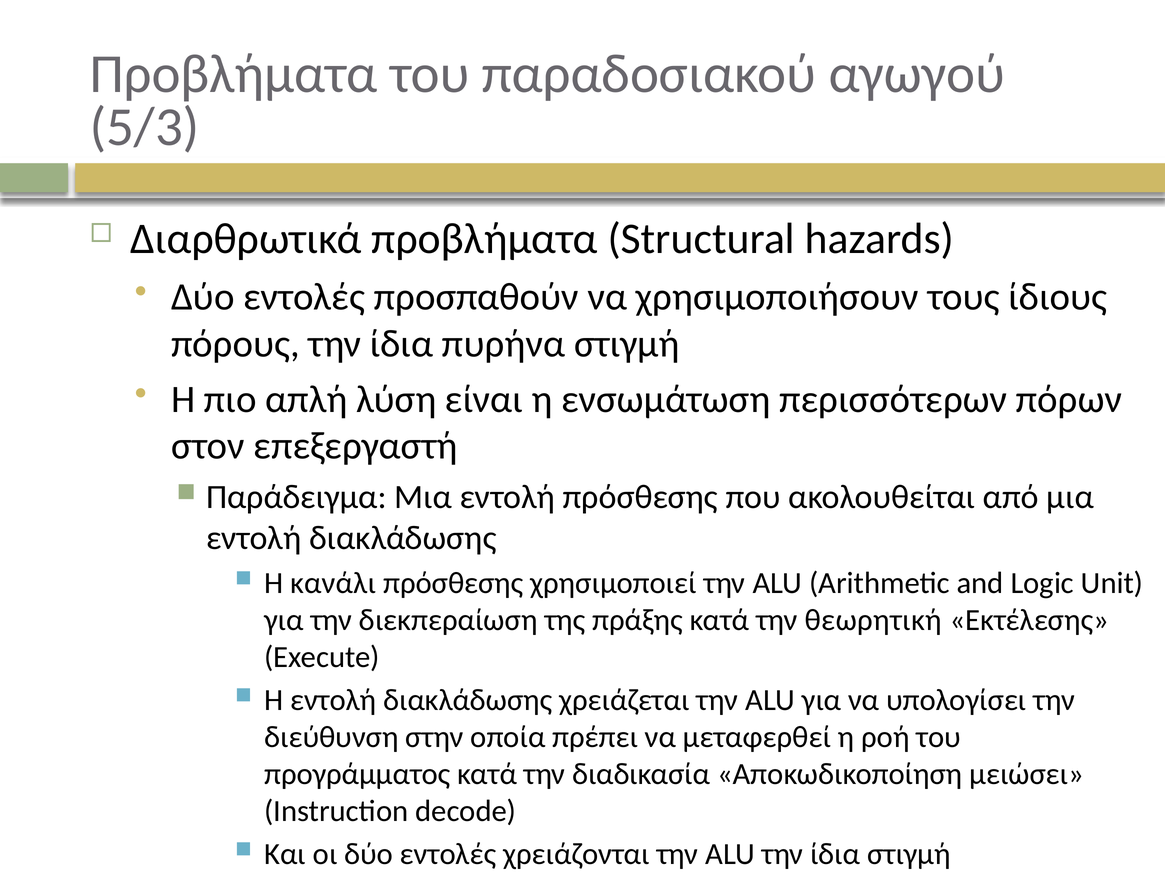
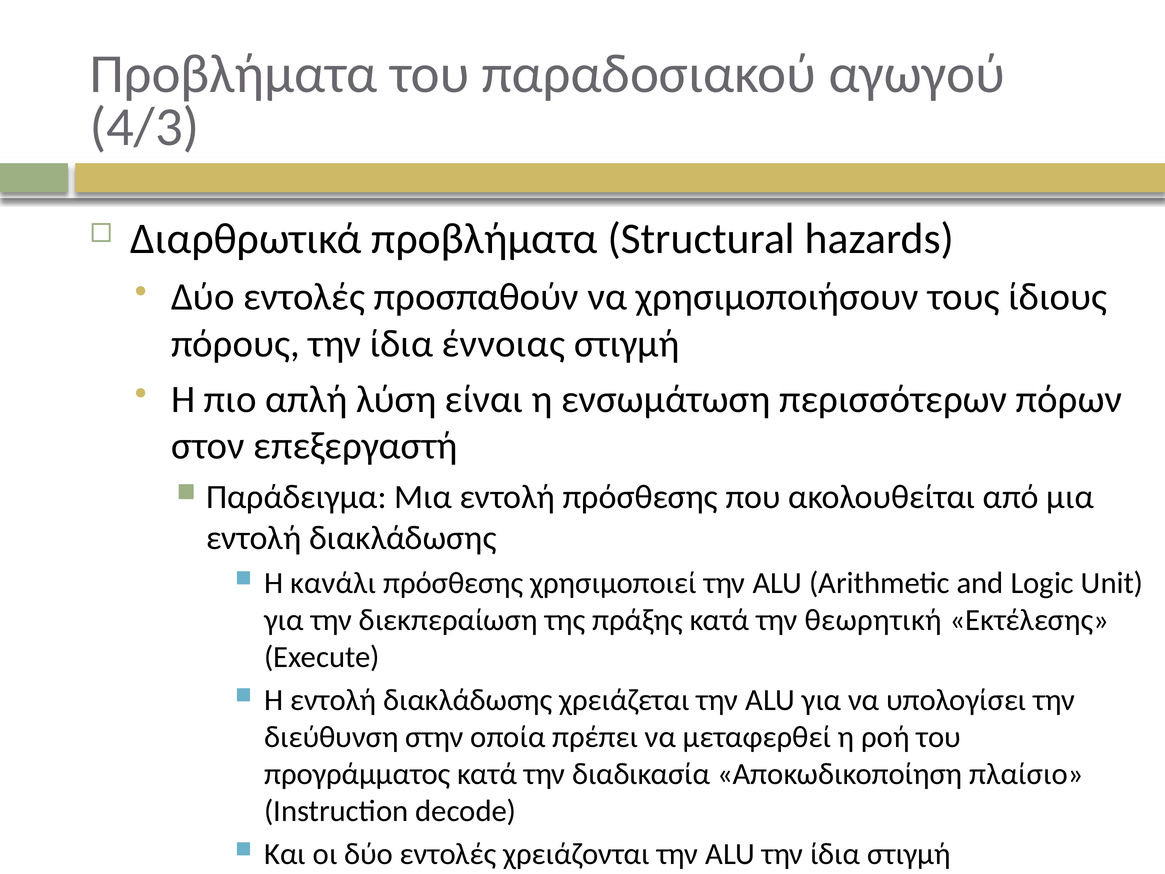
5/3: 5/3 -> 4/3
πυρήνα: πυρήνα -> έννοιας
μειώσει: μειώσει -> πλαίσιο
